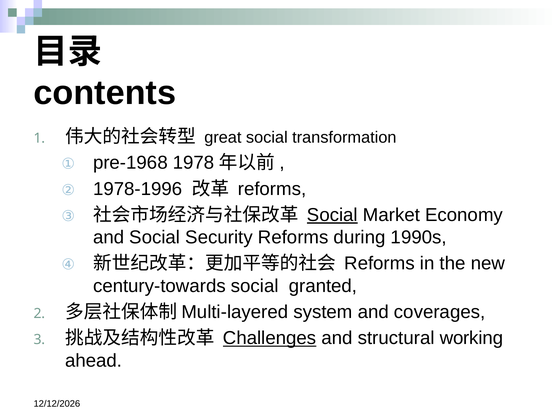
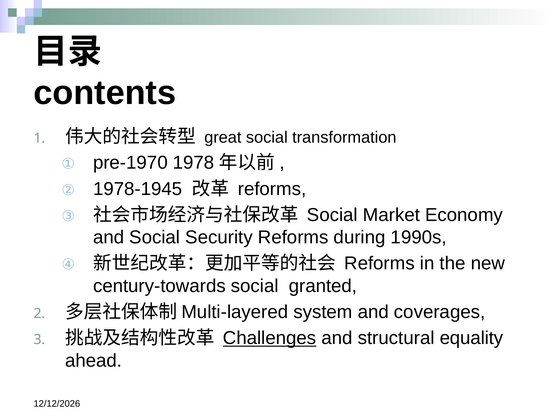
pre-1968: pre-1968 -> pre-1970
1978-1996: 1978-1996 -> 1978-1945
Social at (332, 215) underline: present -> none
working: working -> equality
